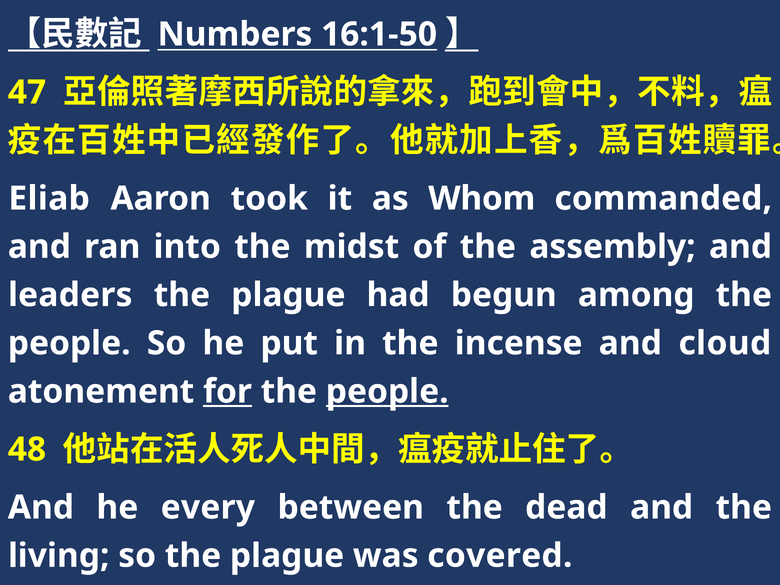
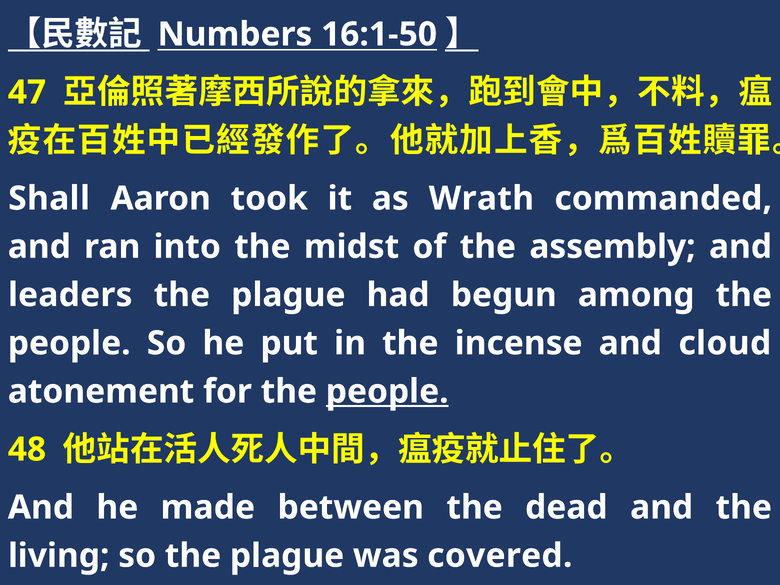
Eliab: Eliab -> Shall
Whom: Whom -> Wrath
for underline: present -> none
every: every -> made
